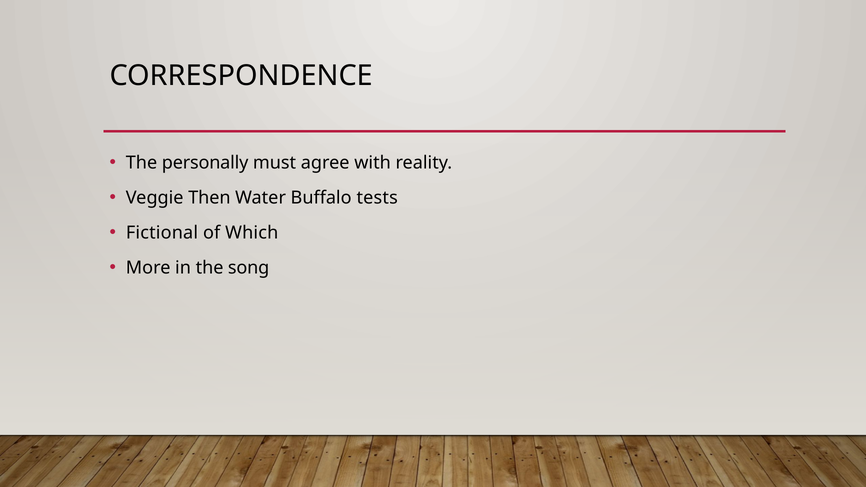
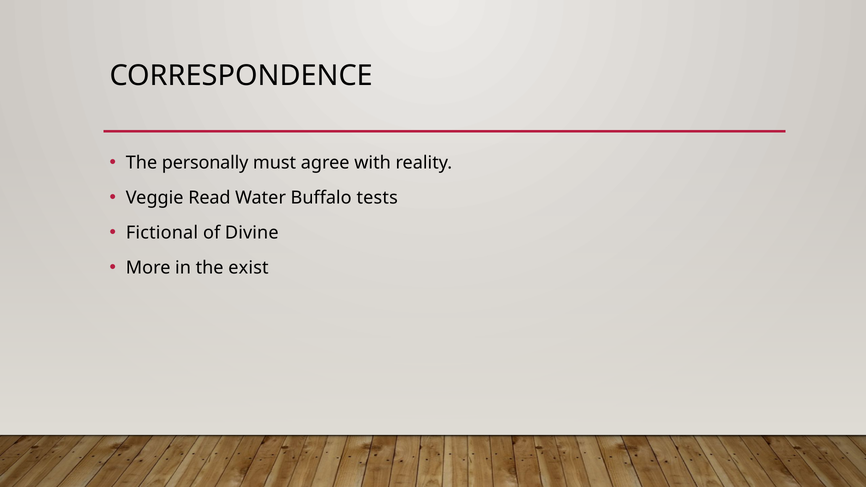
Then: Then -> Read
Which: Which -> Divine
song: song -> exist
